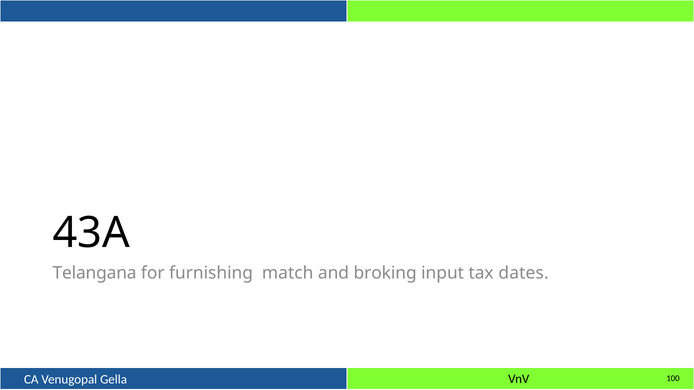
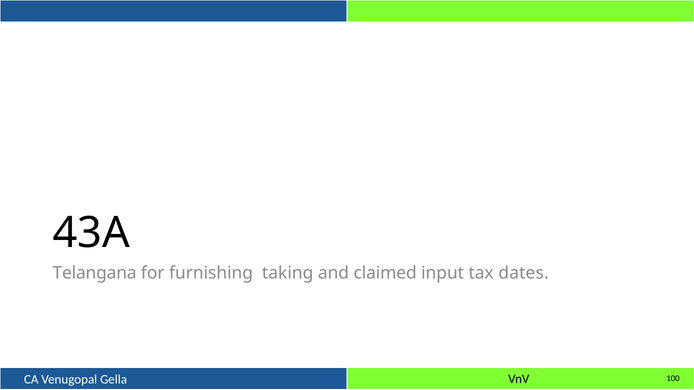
match: match -> taking
broking: broking -> claimed
